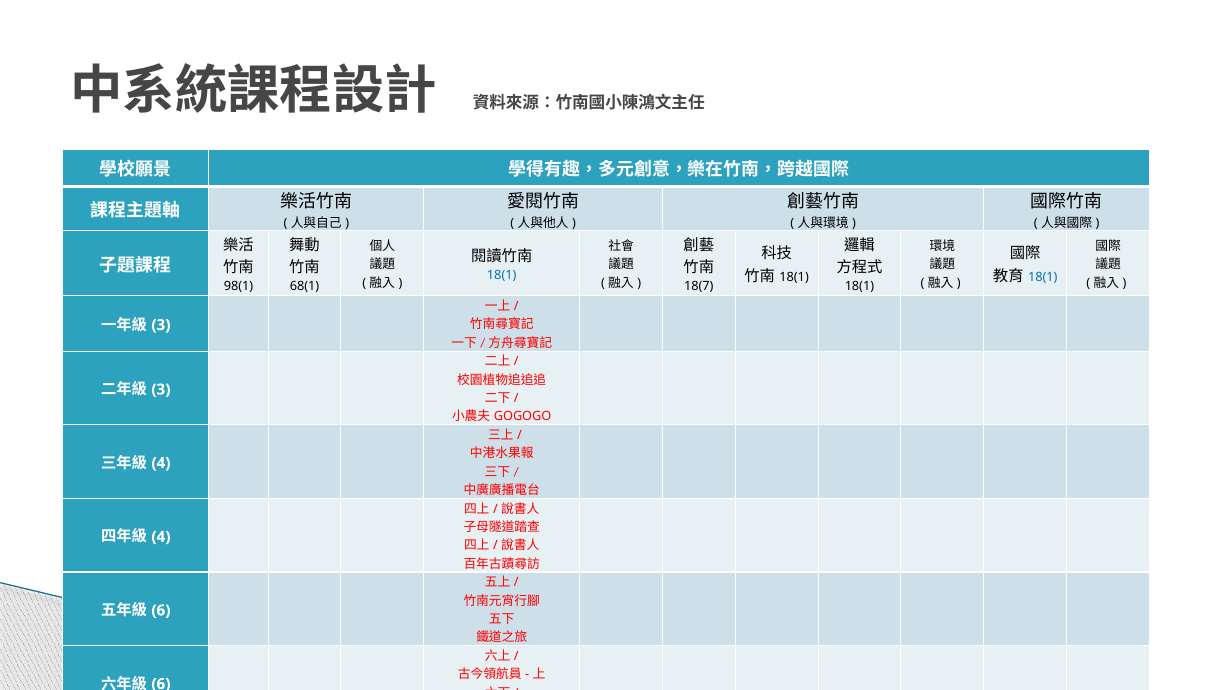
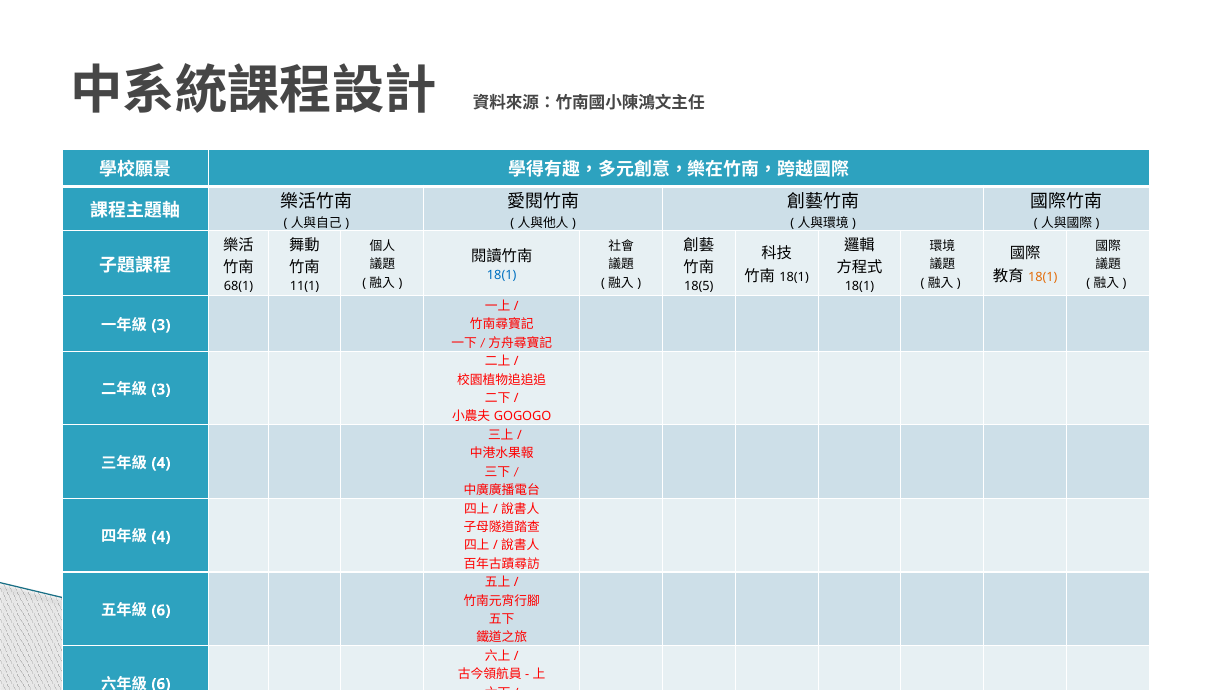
18(1 at (1043, 277) colour: blue -> orange
98(1: 98(1 -> 68(1
68(1: 68(1 -> 11(1
18(7: 18(7 -> 18(5
